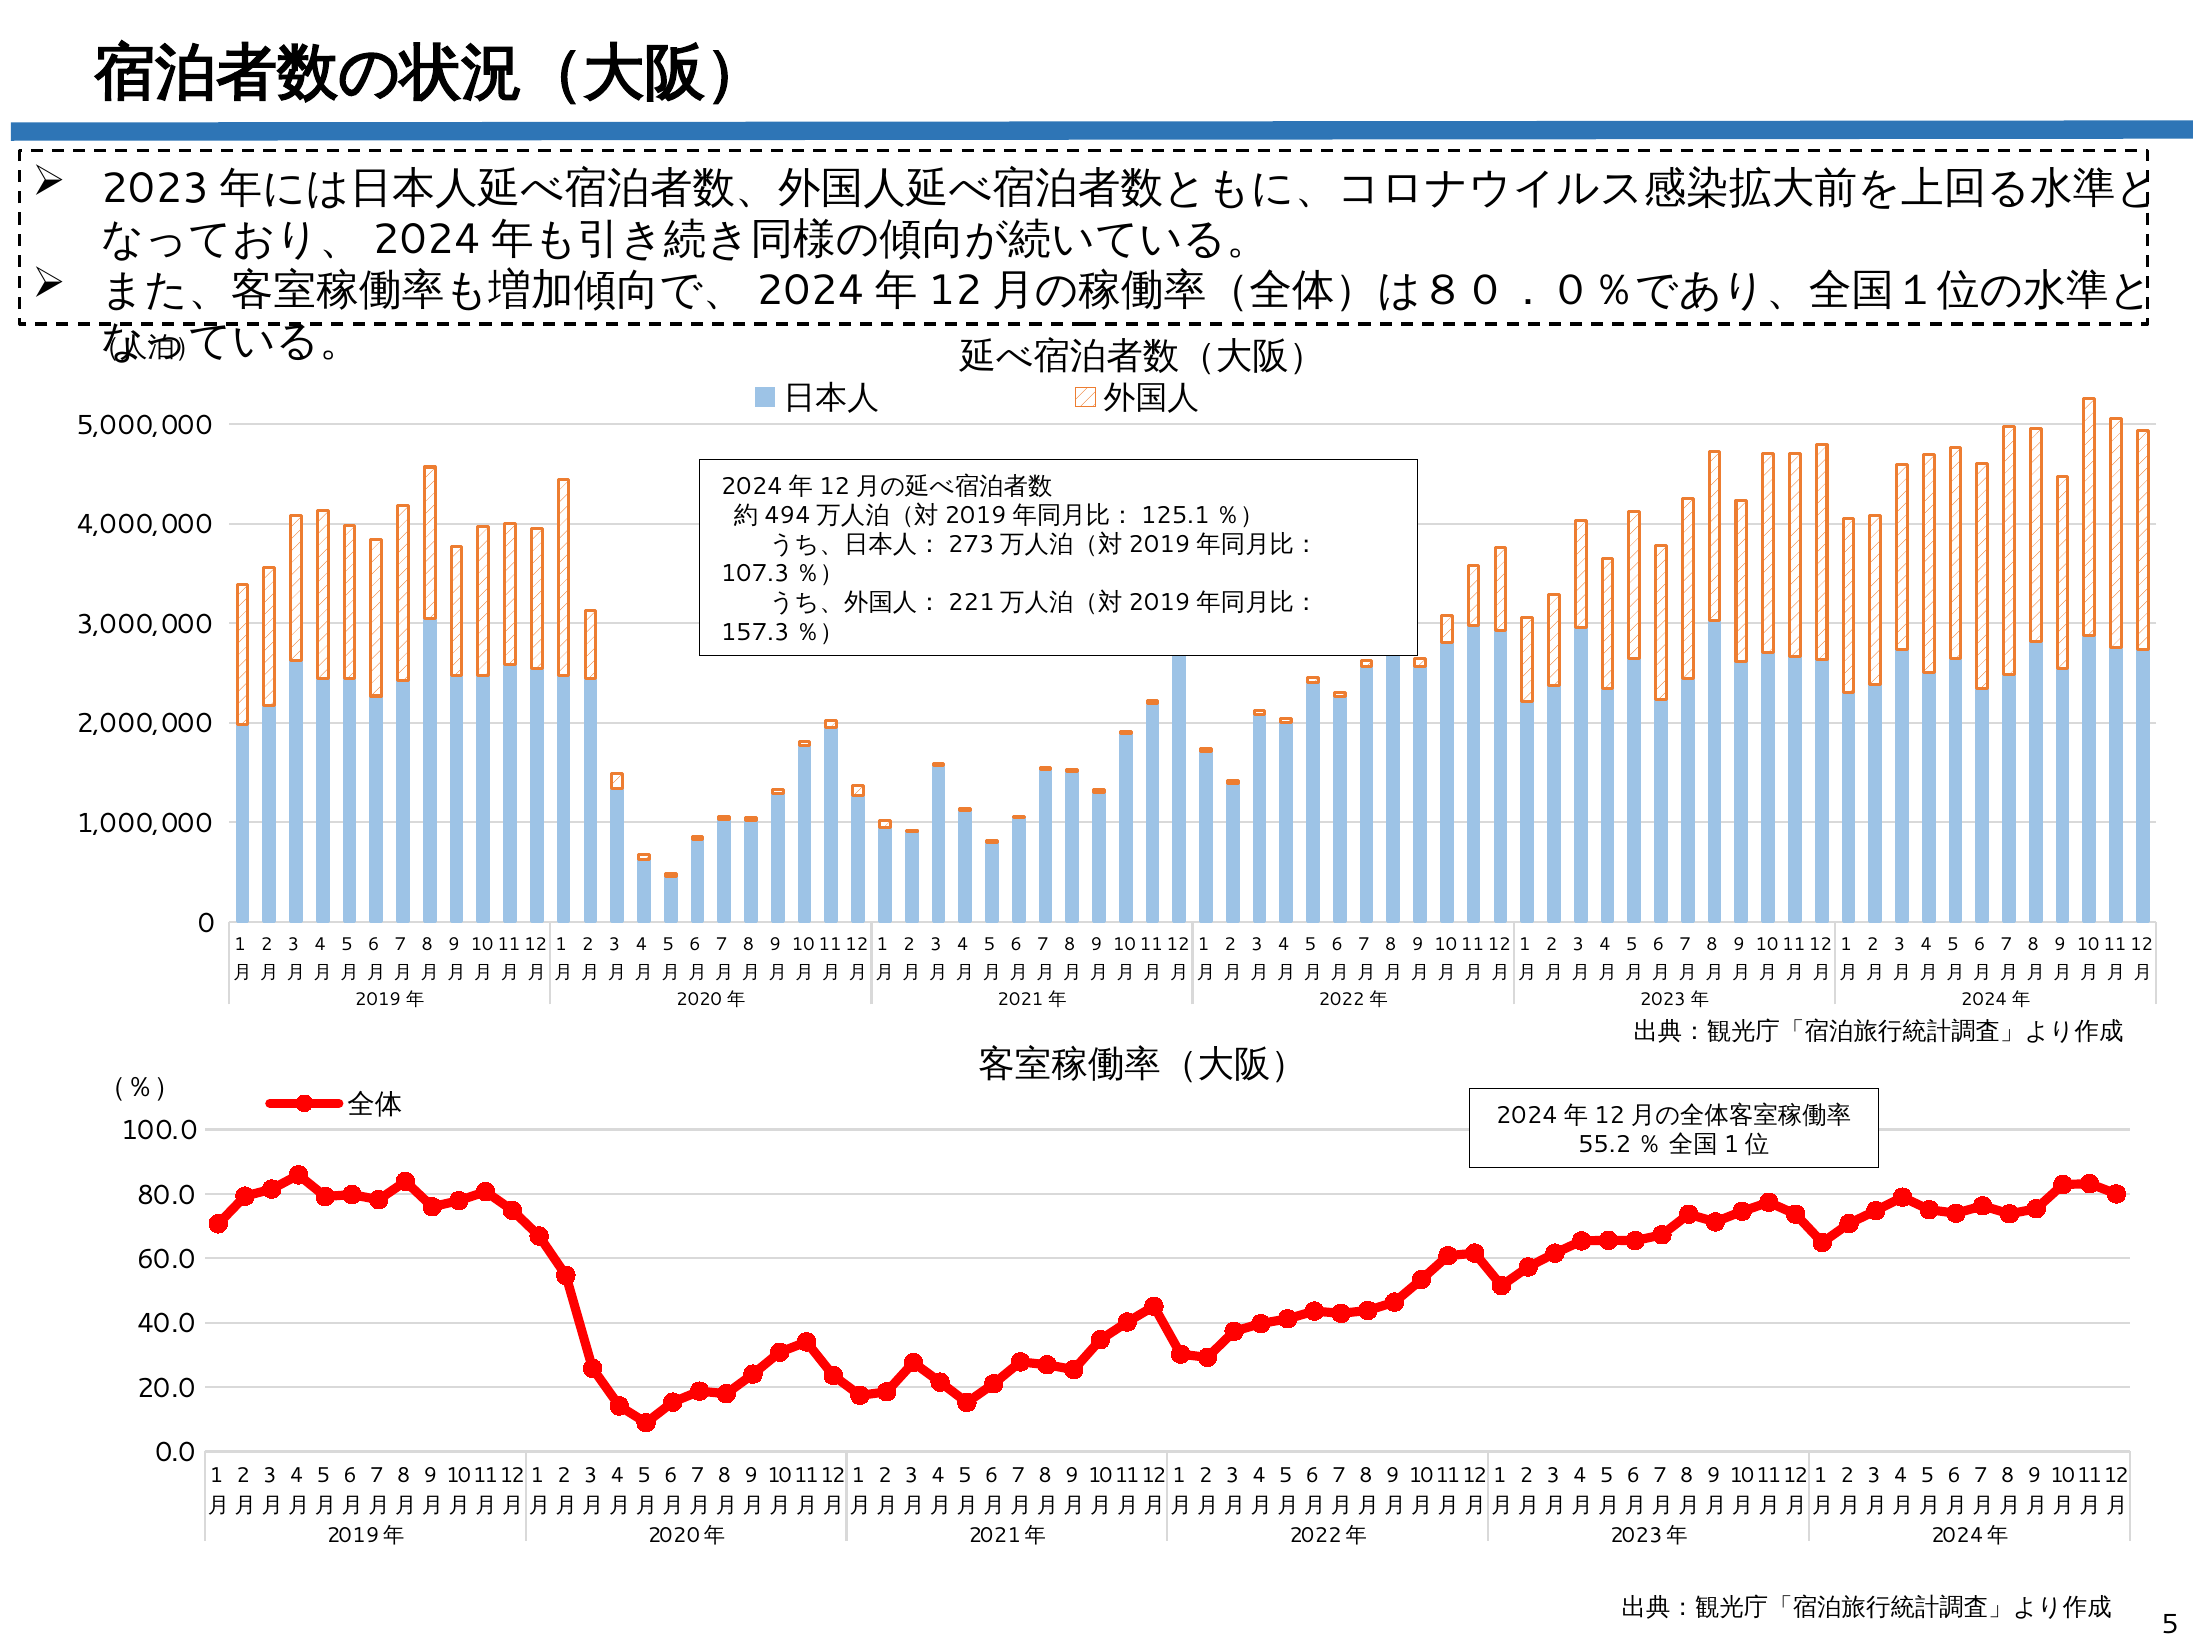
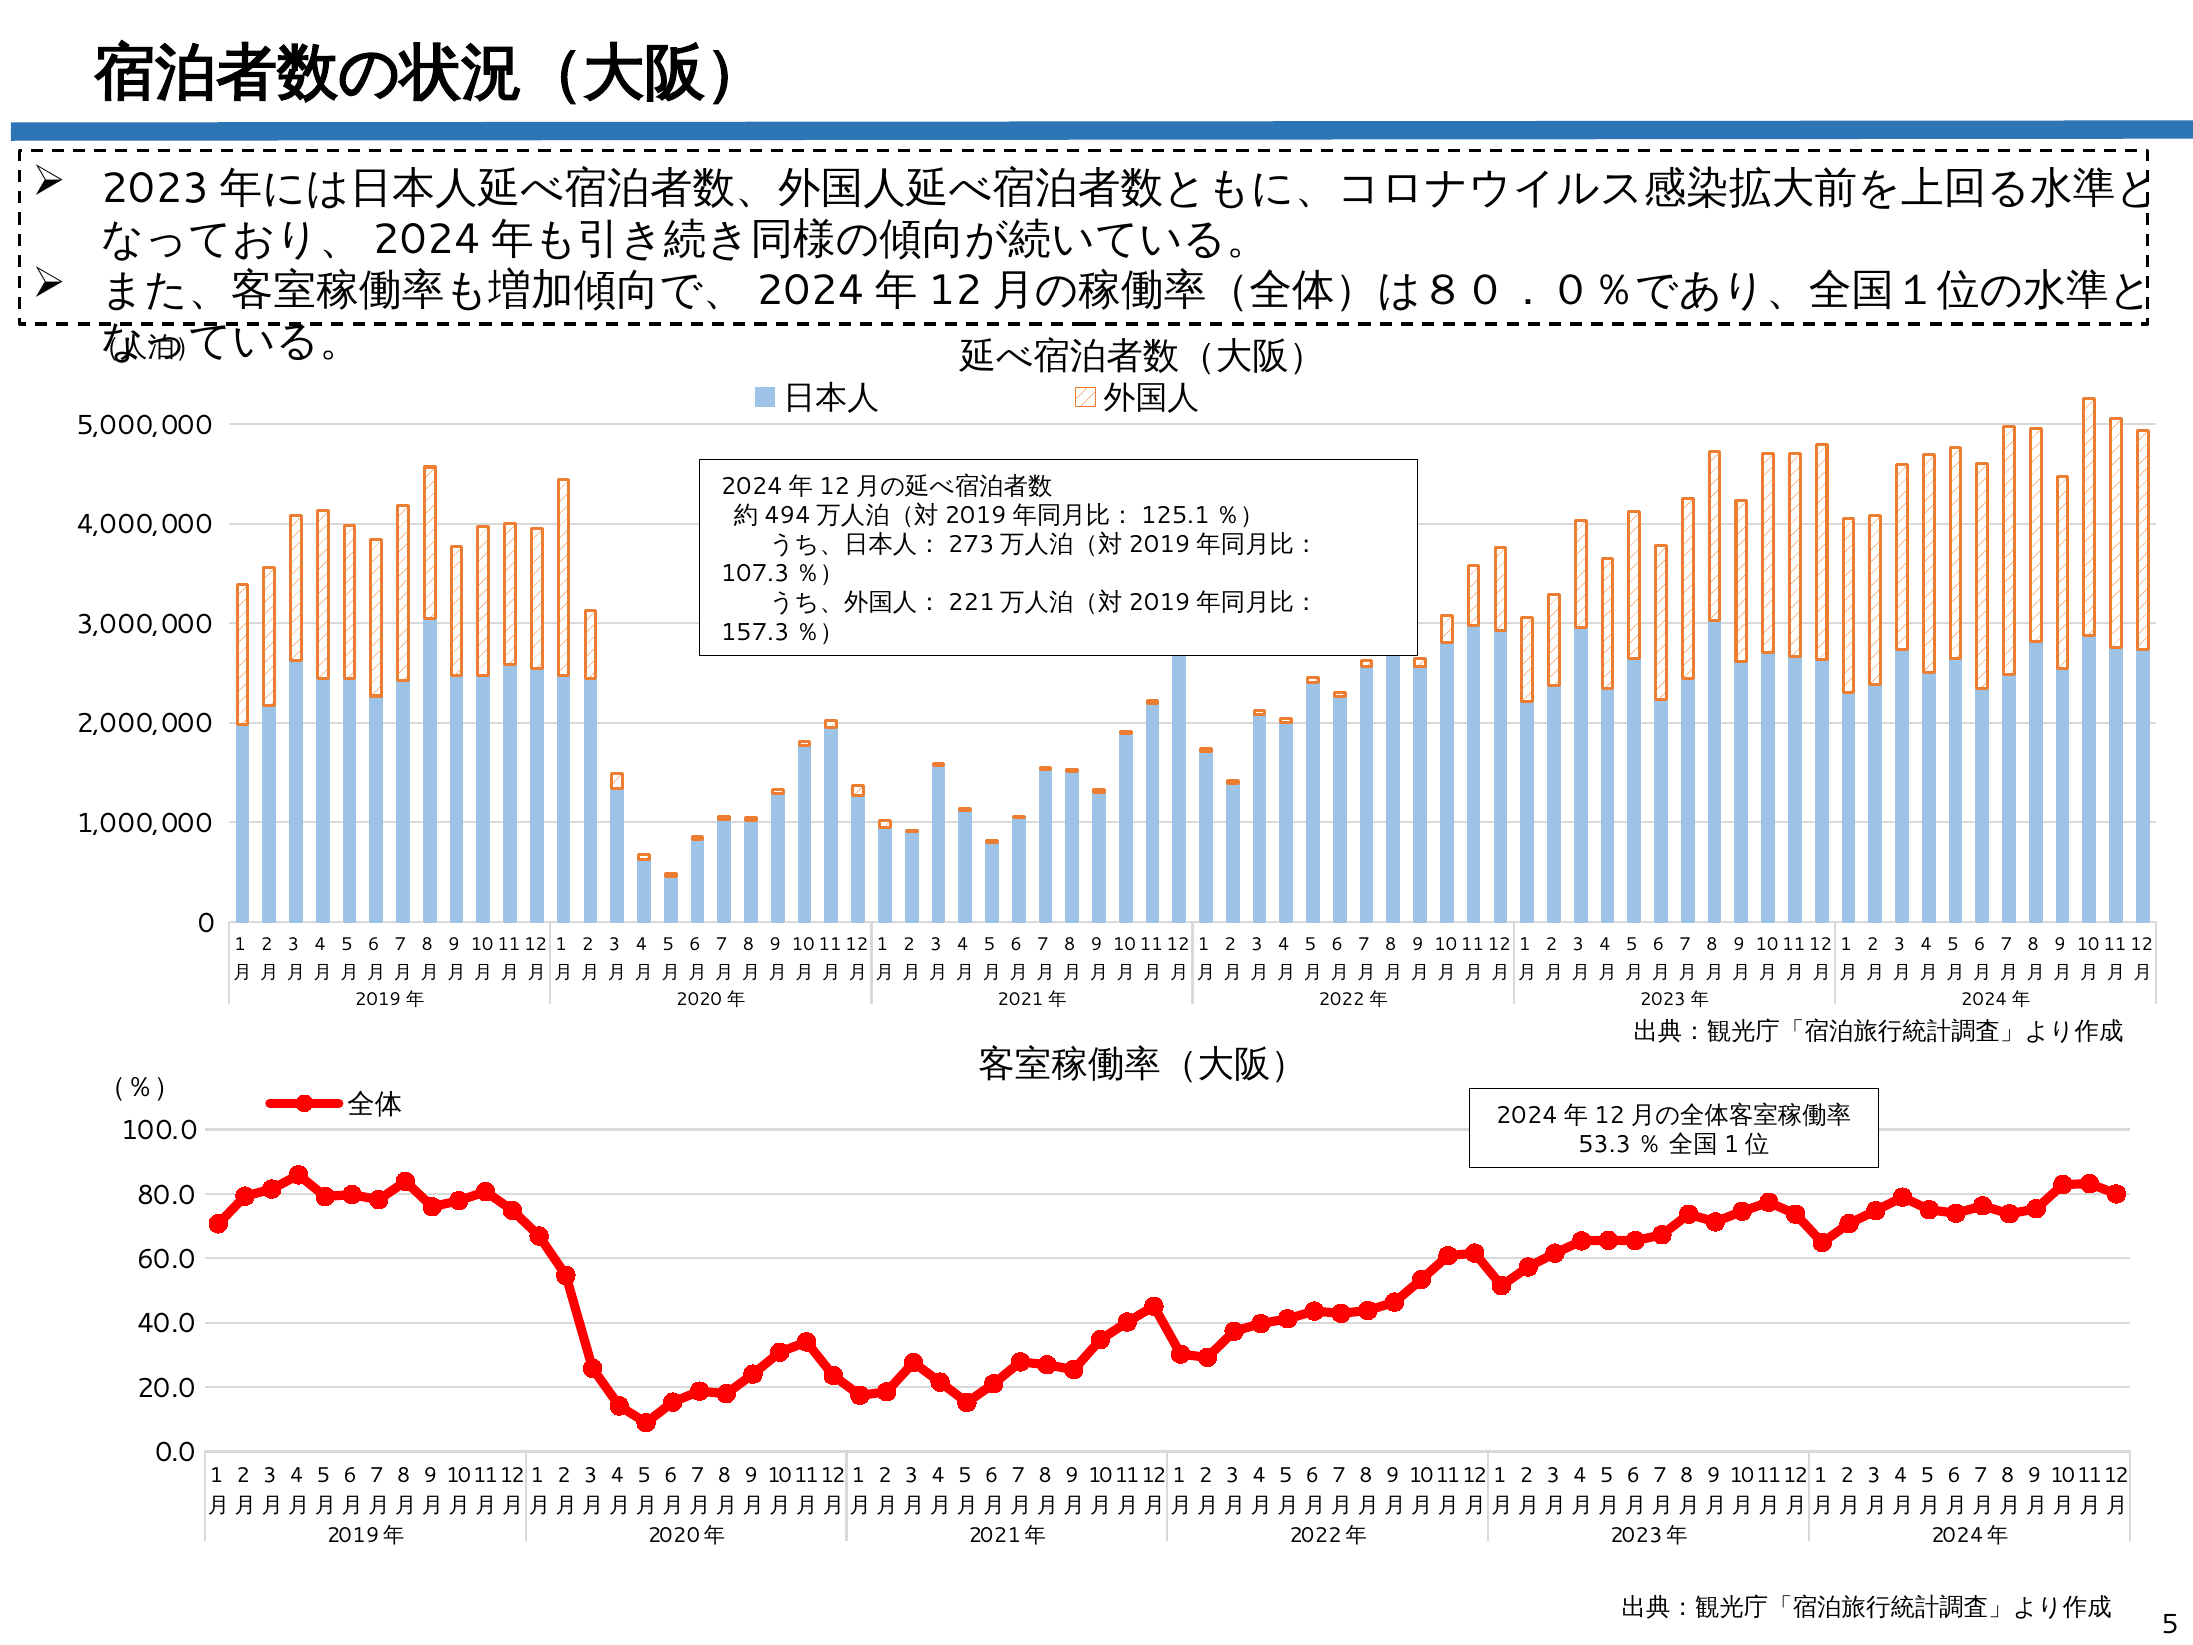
55.2: 55.2 -> 53.3
